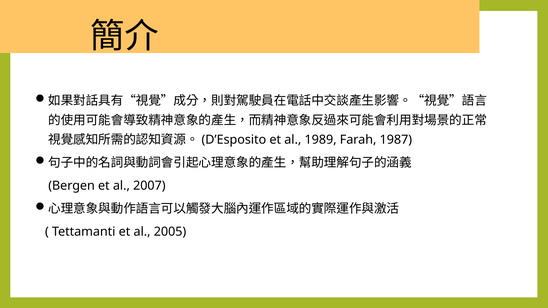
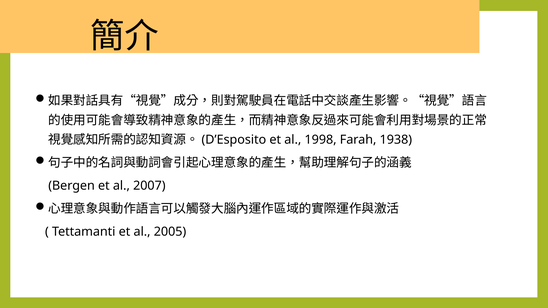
1989: 1989 -> 1998
1987: 1987 -> 1938
